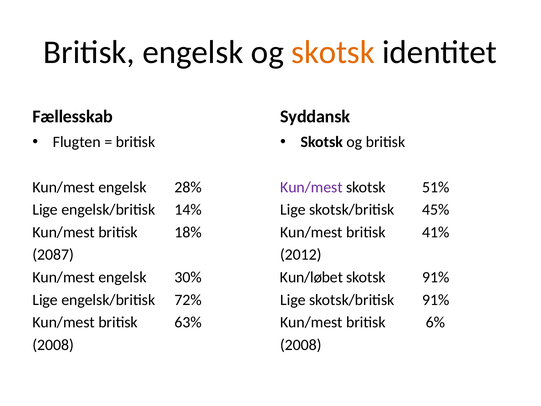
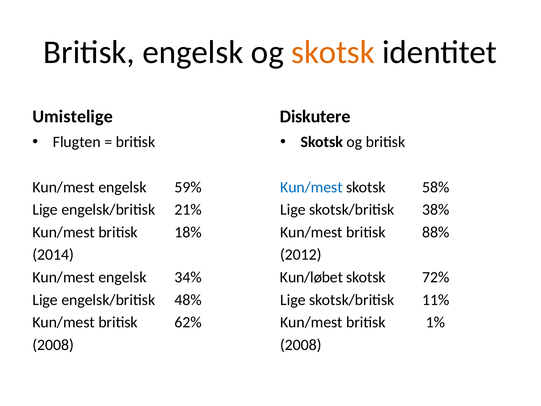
Fællesskab: Fællesskab -> Umistelige
Syddansk: Syddansk -> Diskutere
28%: 28% -> 59%
Kun/mest at (311, 187) colour: purple -> blue
51%: 51% -> 58%
14%: 14% -> 21%
45%: 45% -> 38%
41%: 41% -> 88%
2087: 2087 -> 2014
30%: 30% -> 34%
skotsk 91%: 91% -> 72%
72%: 72% -> 48%
skotsk/britisk 91%: 91% -> 11%
63%: 63% -> 62%
6%: 6% -> 1%
